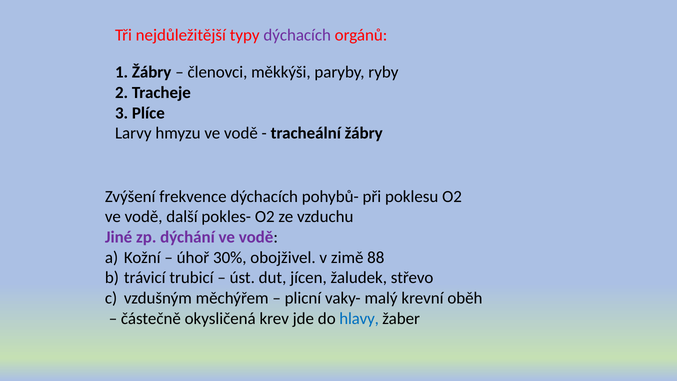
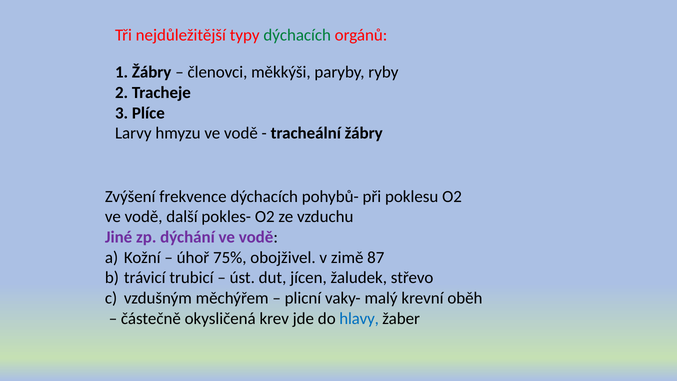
dýchacích at (297, 35) colour: purple -> green
30%: 30% -> 75%
88: 88 -> 87
